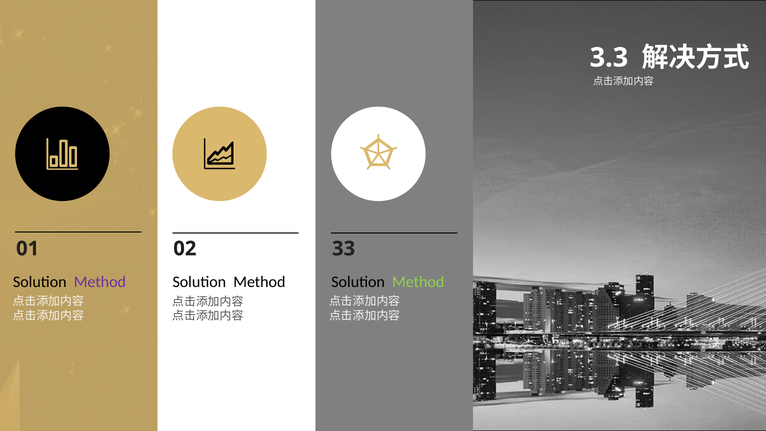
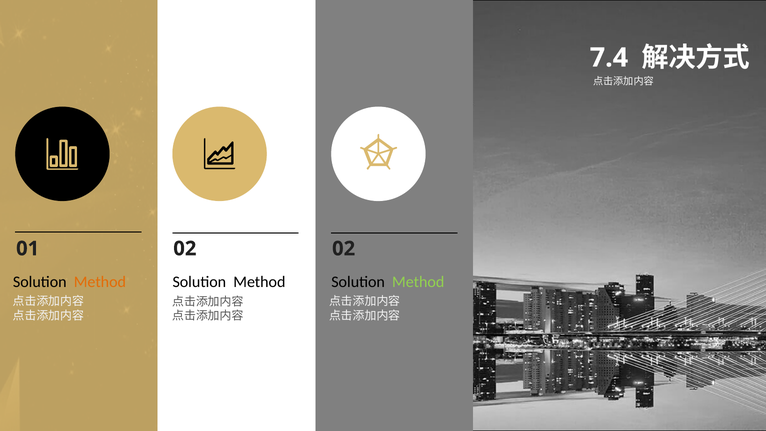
3.3: 3.3 -> 7.4
02 33: 33 -> 02
Method at (100, 282) colour: purple -> orange
